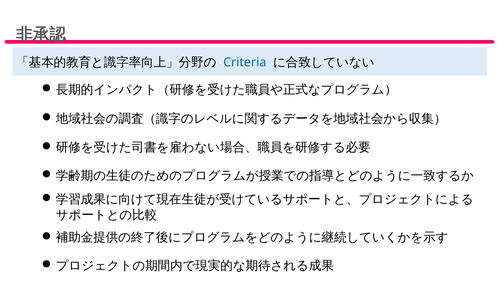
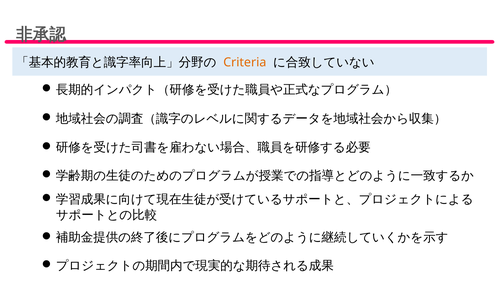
Criteria colour: blue -> orange
